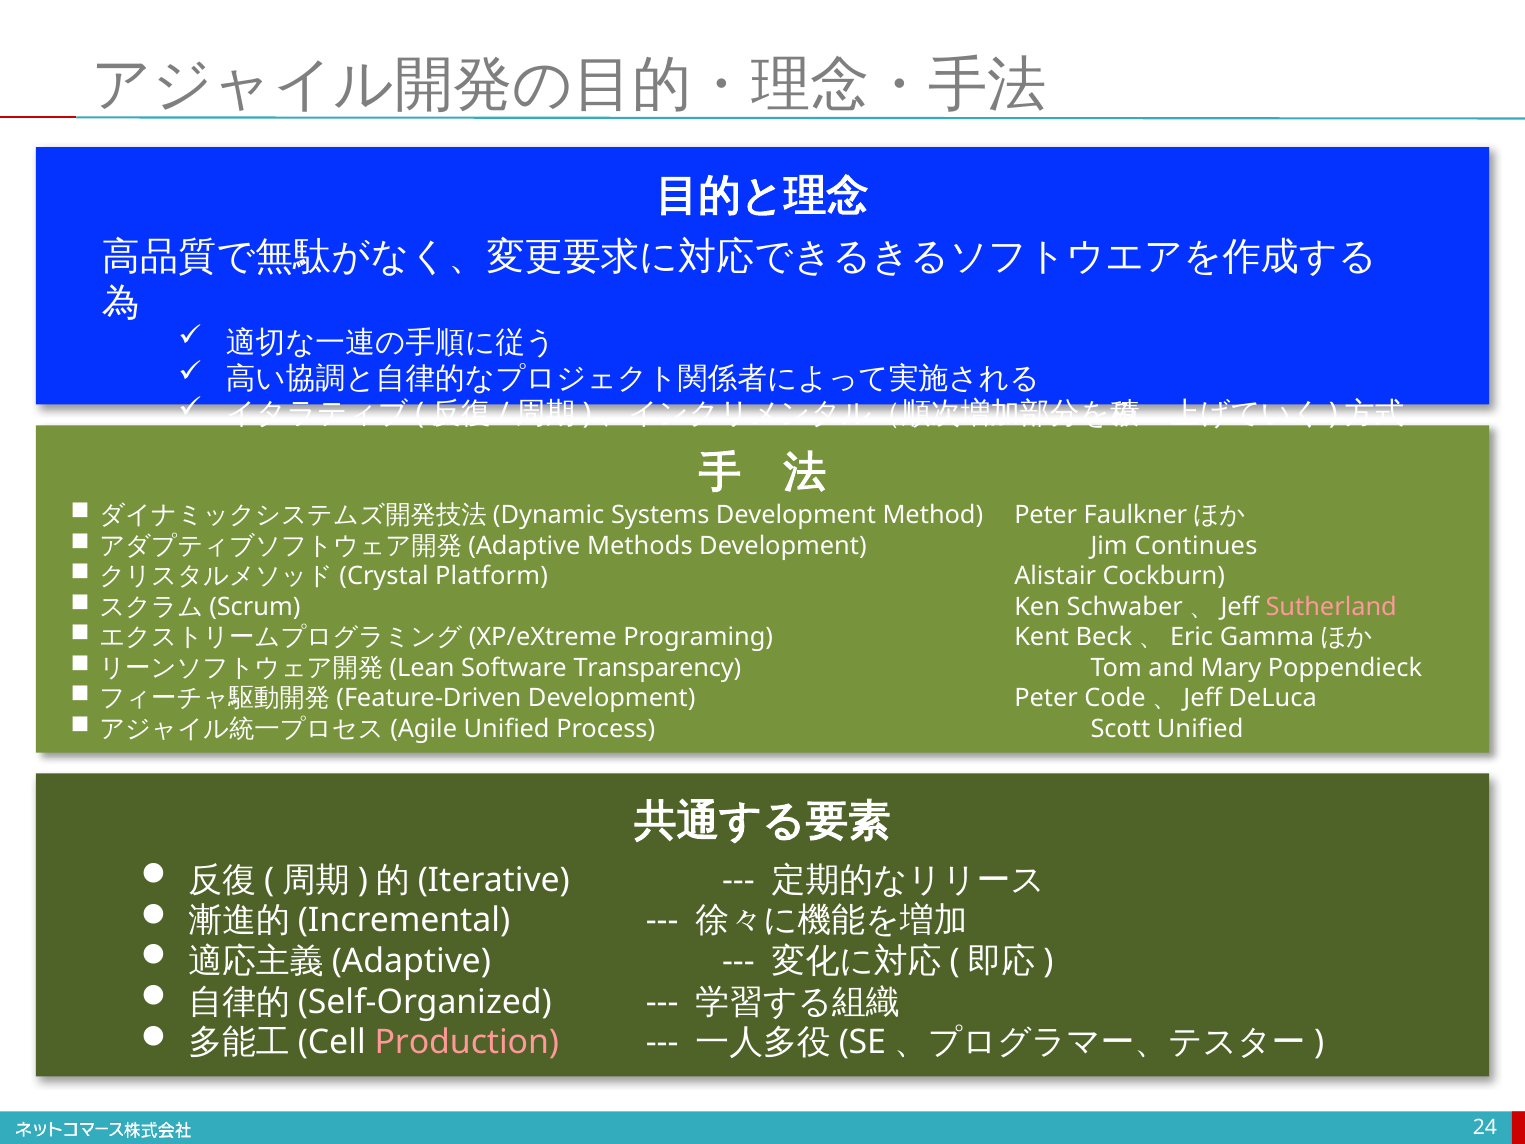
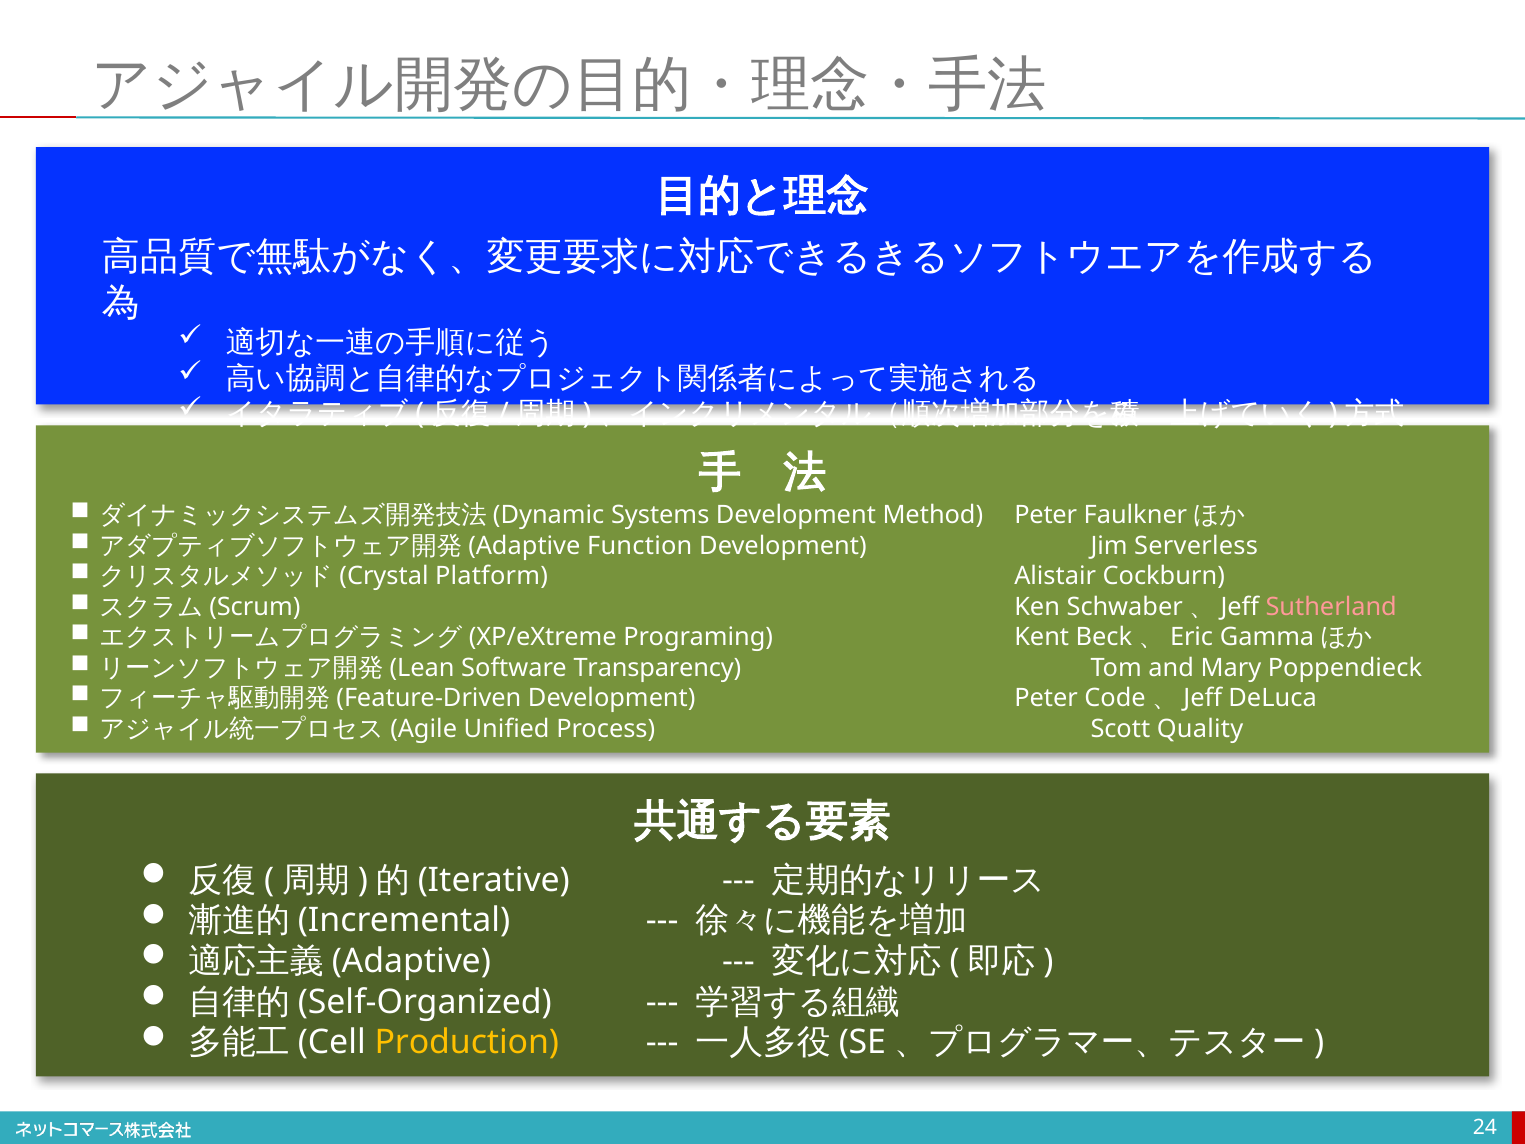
Methods: Methods -> Function
Continues: Continues -> Serverless
Scott Unified: Unified -> Quality
Production colour: pink -> yellow
